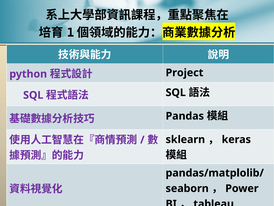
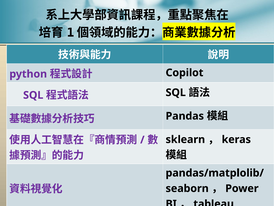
Project: Project -> Copilot
